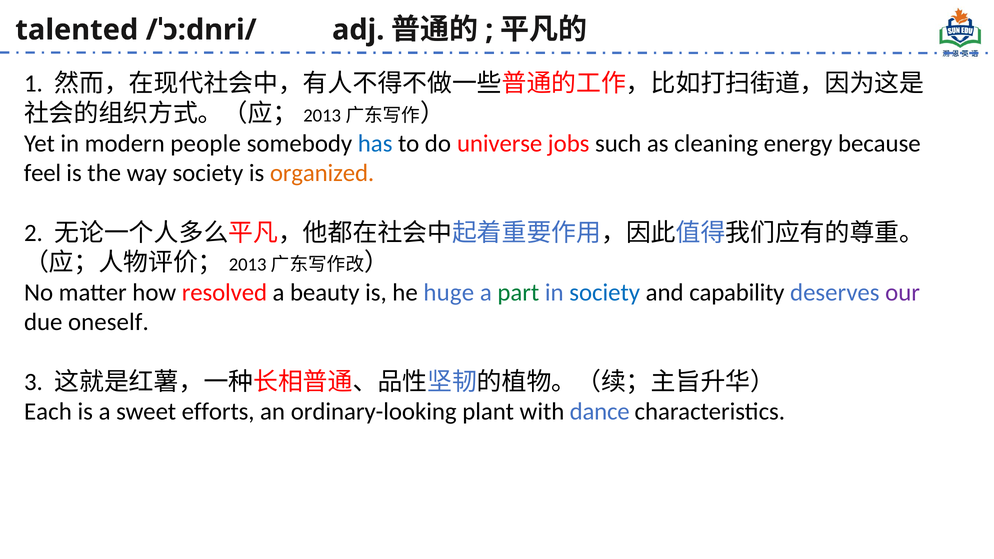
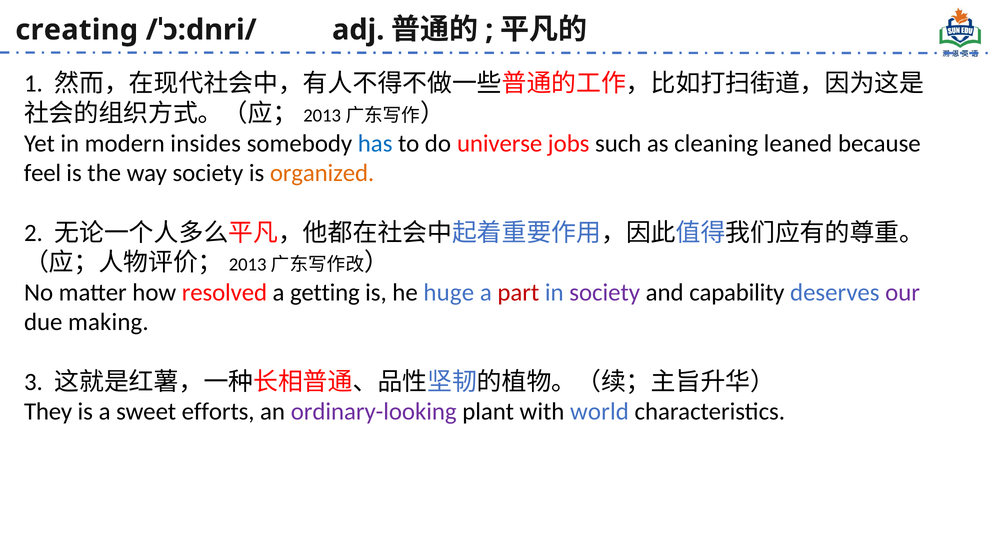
talented: talented -> creating
people: people -> insides
energy: energy -> leaned
beauty: beauty -> getting
part colour: green -> red
society at (605, 293) colour: blue -> purple
oneself: oneself -> making
Each: Each -> They
ordinary-looking colour: black -> purple
dance: dance -> world
